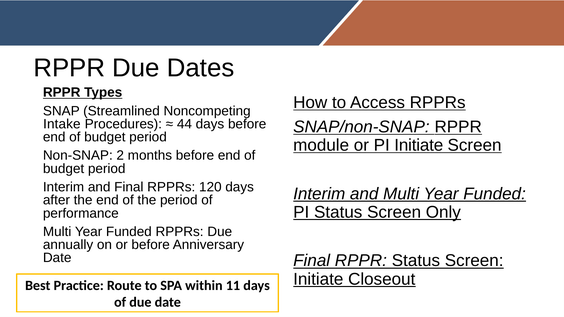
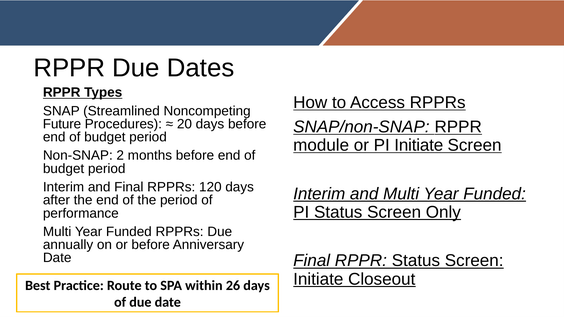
Intake: Intake -> Future
44: 44 -> 20
11: 11 -> 26
